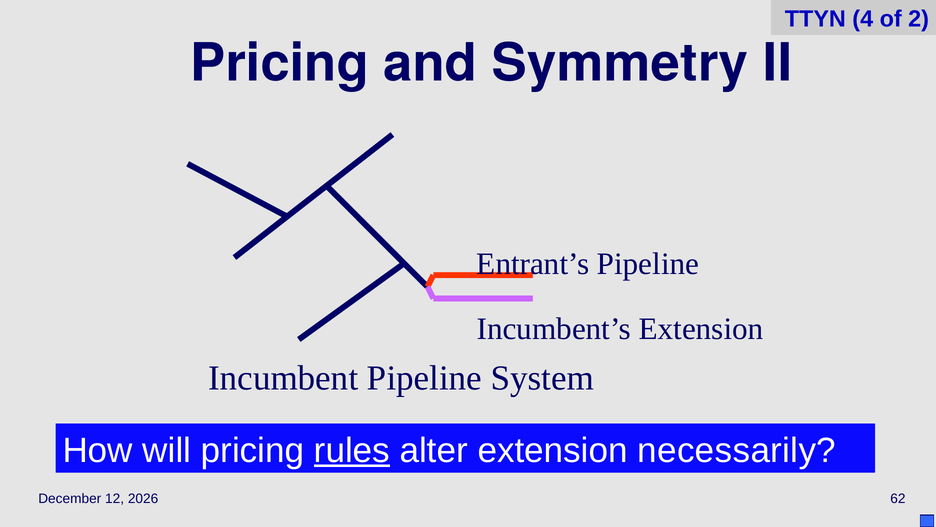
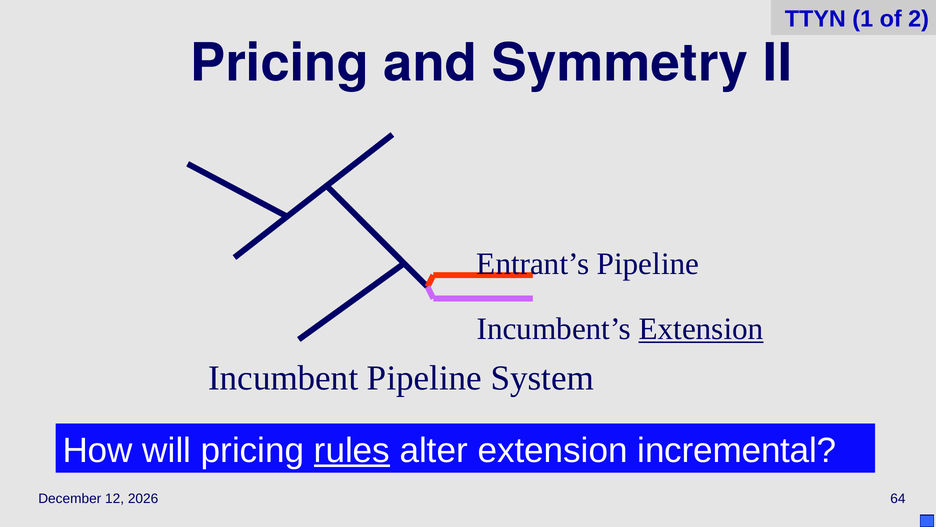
4: 4 -> 1
Extension at (701, 328) underline: none -> present
necessarily: necessarily -> incremental
62: 62 -> 64
